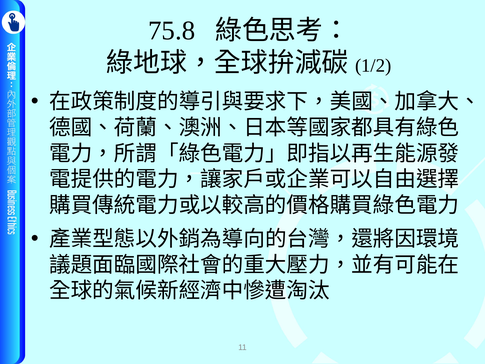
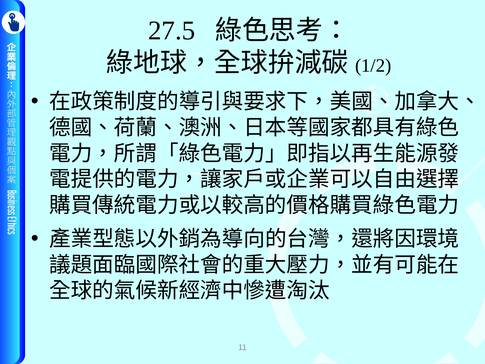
75.8: 75.8 -> 27.5
